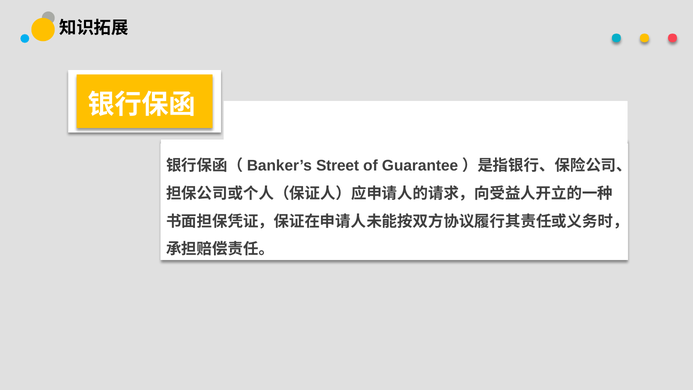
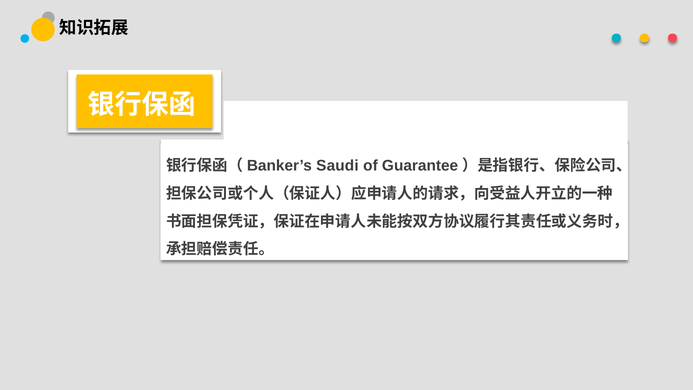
Street: Street -> Saudi
